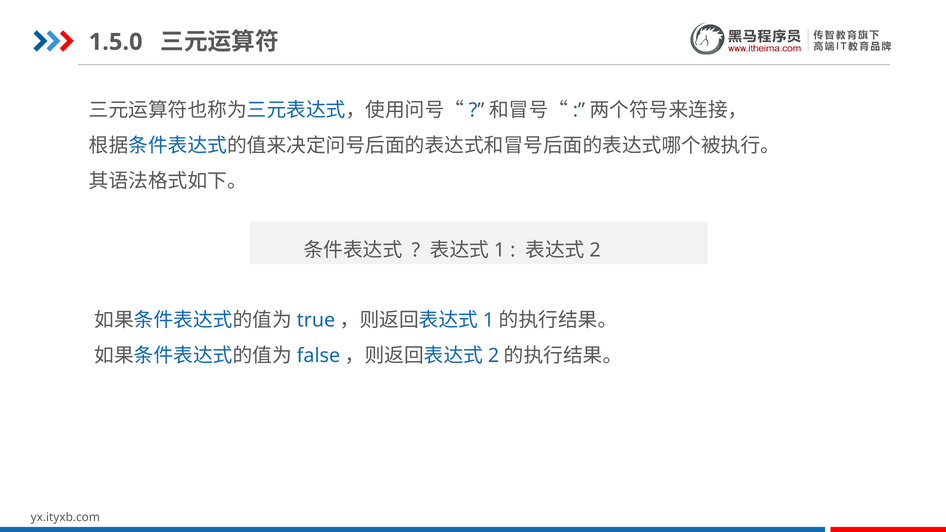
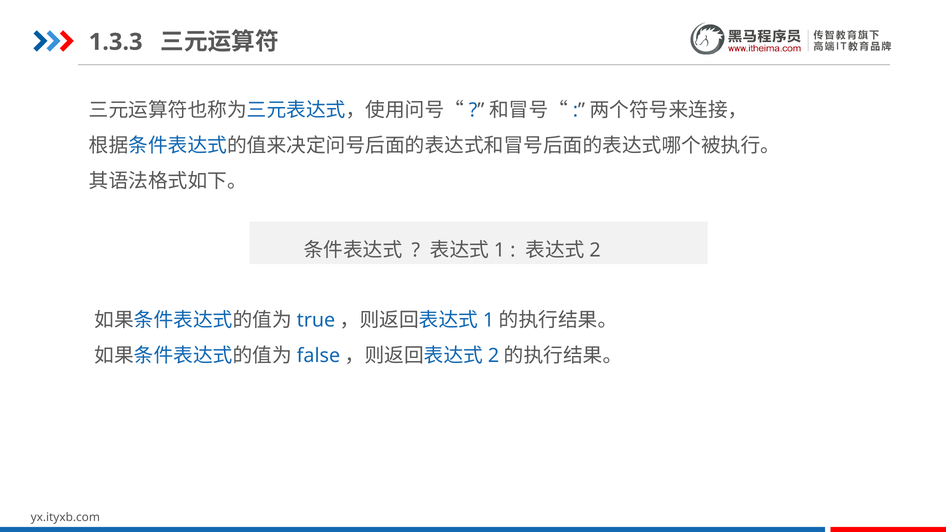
1.5.0: 1.5.0 -> 1.3.3
